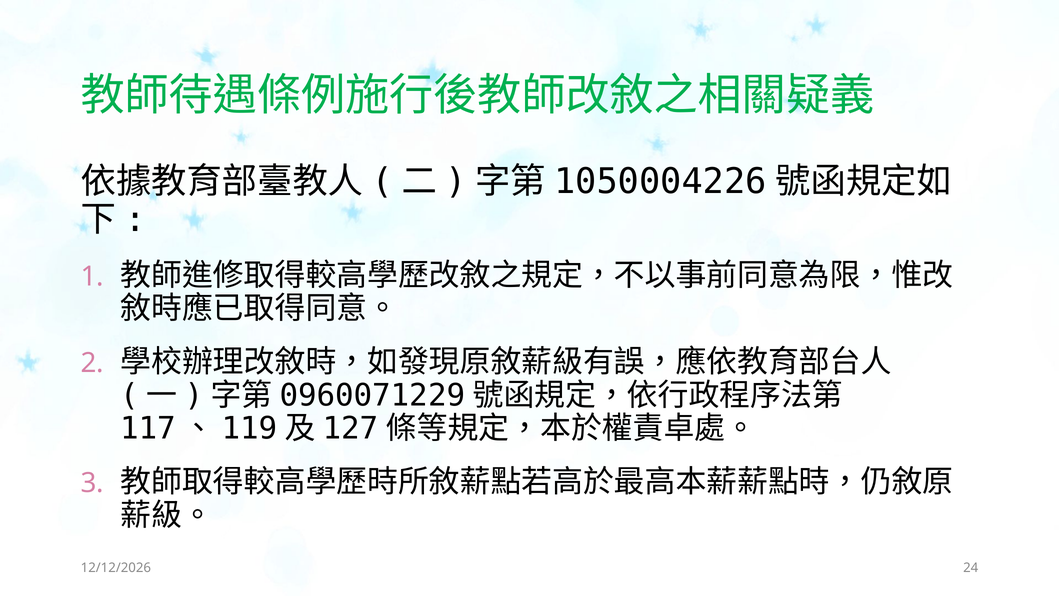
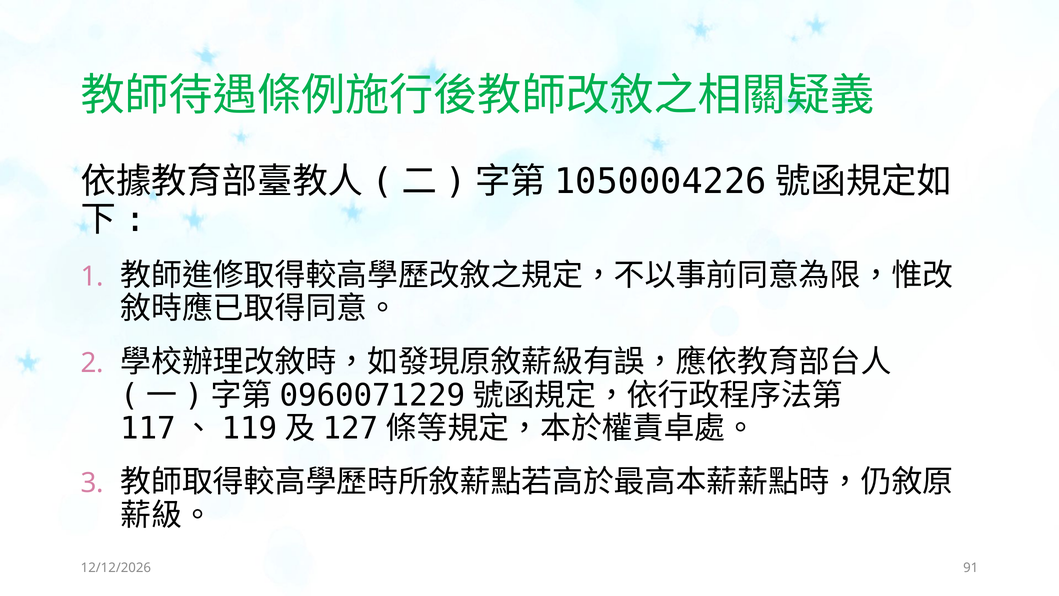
24: 24 -> 91
